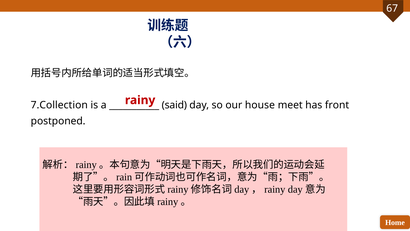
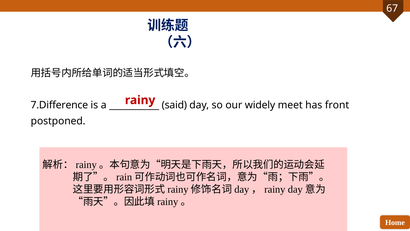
7.Collection: 7.Collection -> 7.Difference
house: house -> widely
